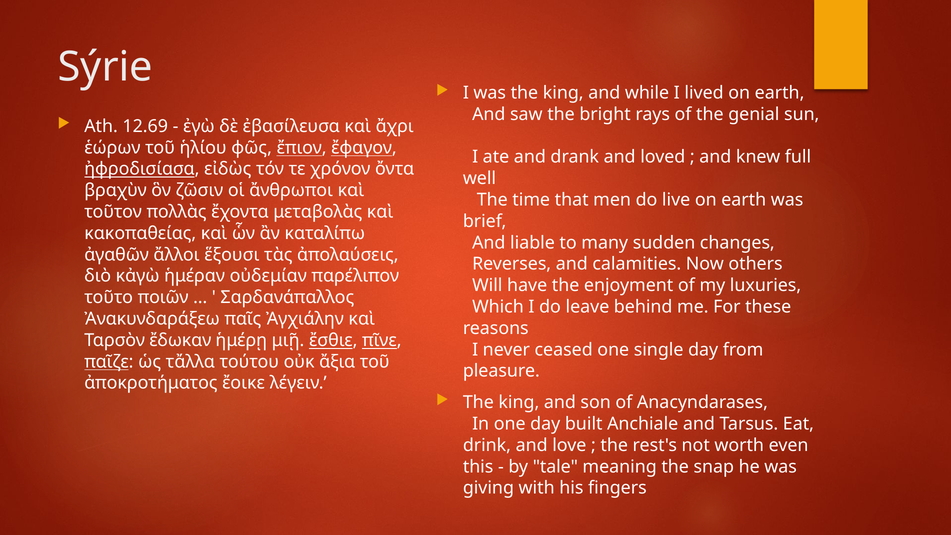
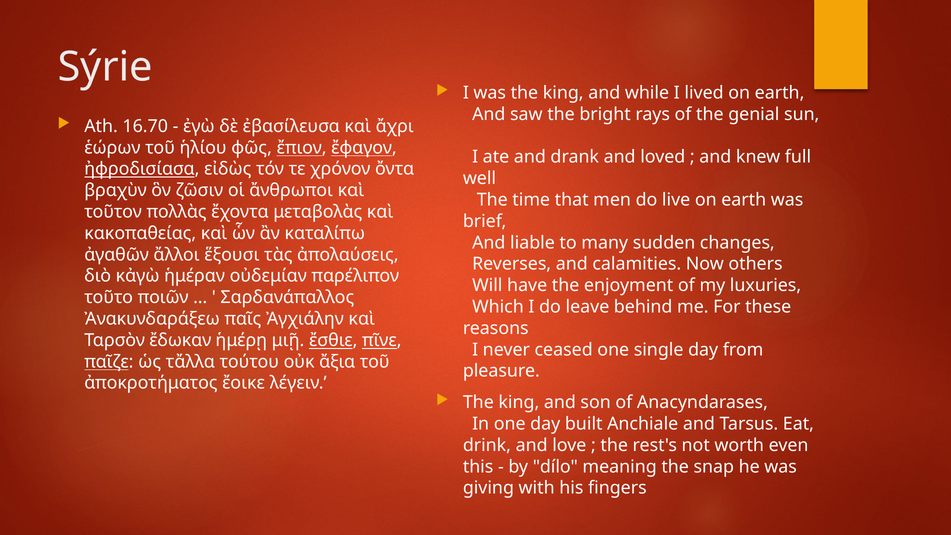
12.69: 12.69 -> 16.70
tale: tale -> dílo
